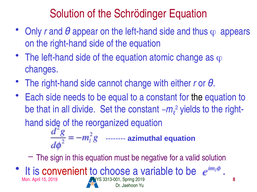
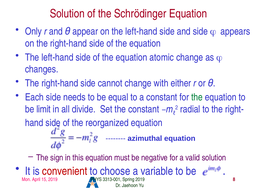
and thus: thus -> side
the at (197, 98) colour: black -> green
that: that -> limit
yields: yields -> radial
